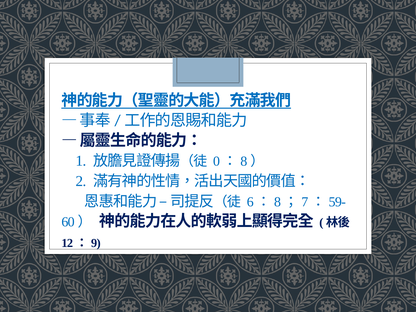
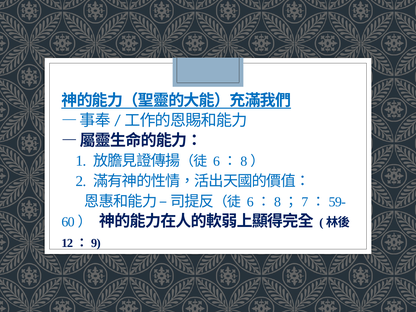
0 at (217, 161): 0 -> 6
